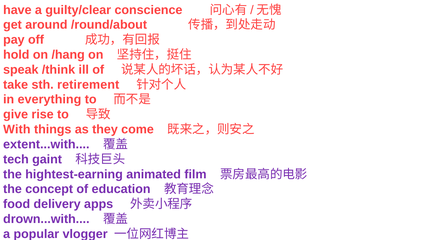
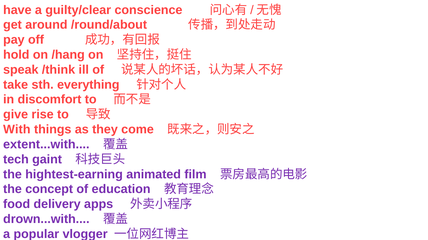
retirement: retirement -> everything
everything: everything -> discomfort
